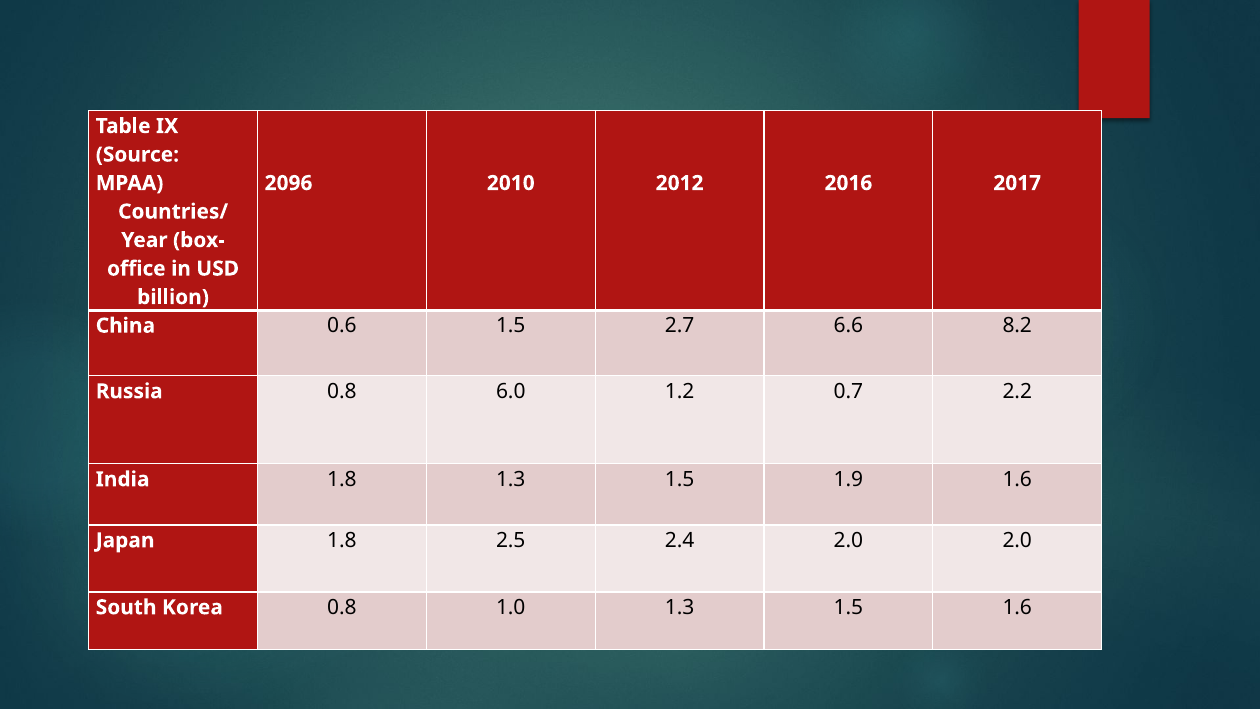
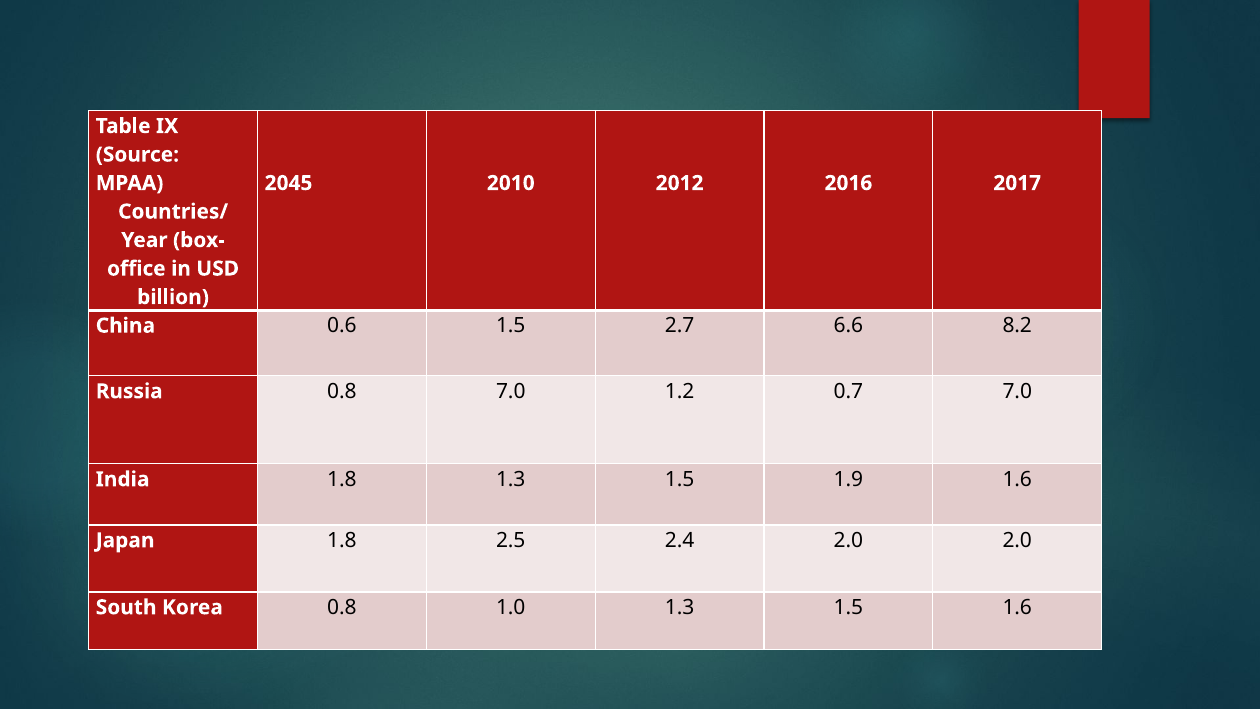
2096: 2096 -> 2045
0.8 6.0: 6.0 -> 7.0
0.7 2.2: 2.2 -> 7.0
